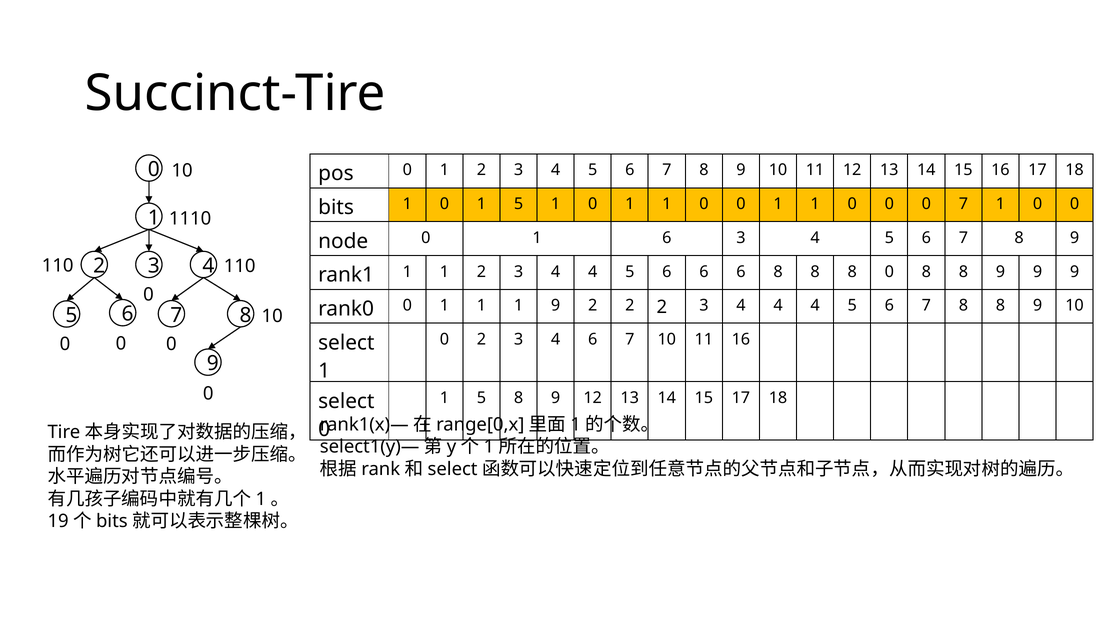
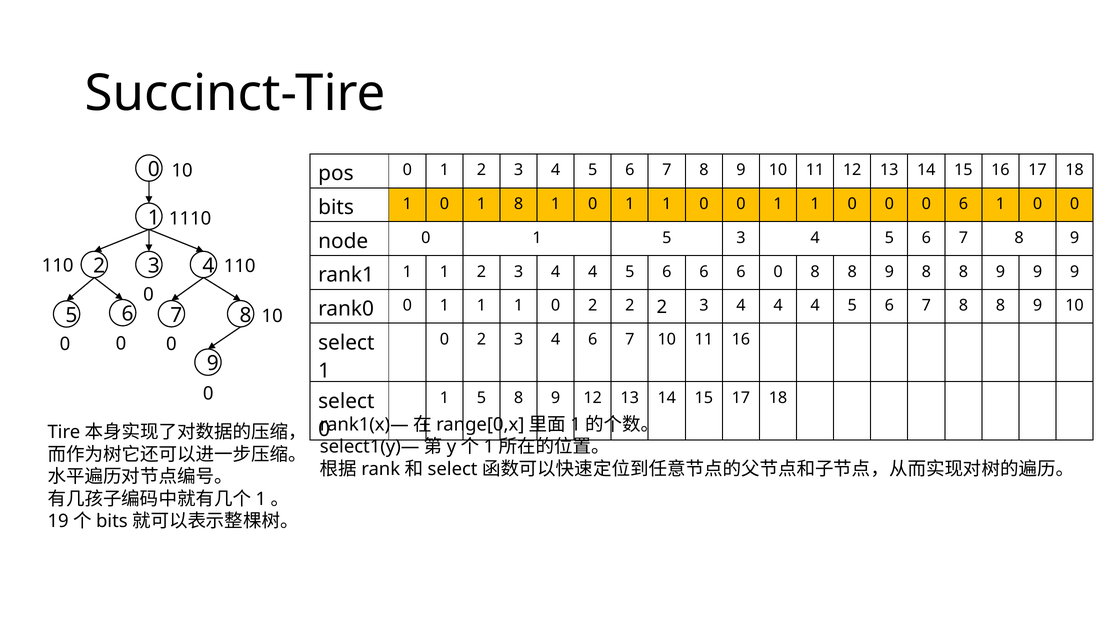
1 0 1 5: 5 -> 8
0 7: 7 -> 6
node 0 1 6: 6 -> 5
6 6 8: 8 -> 0
0 at (889, 272): 0 -> 9
1 1 1 9: 9 -> 0
